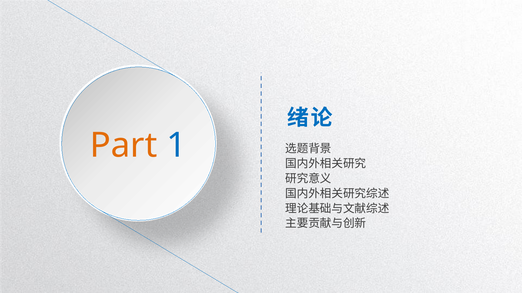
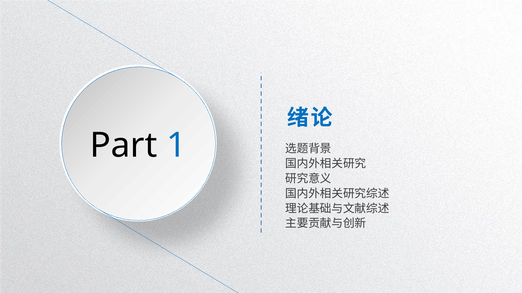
Part colour: orange -> black
